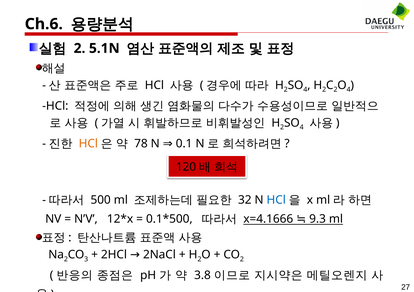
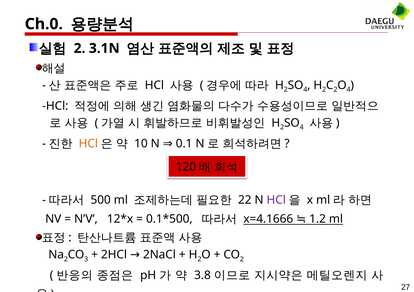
Ch.6: Ch.6 -> Ch.0
5.1N: 5.1N -> 3.1N
78: 78 -> 10
32: 32 -> 22
HCl at (276, 201) colour: blue -> purple
9.3: 9.3 -> 1.2
